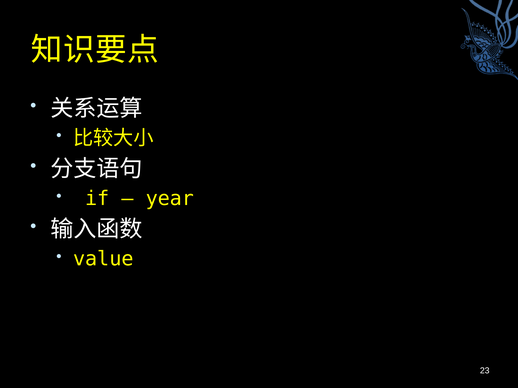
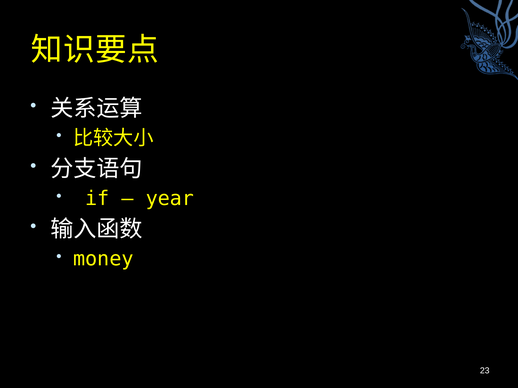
value: value -> money
